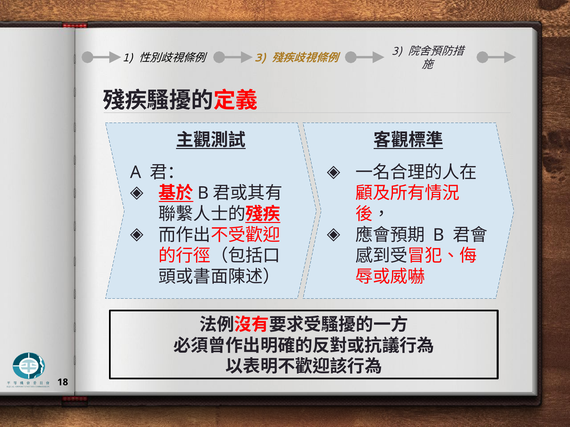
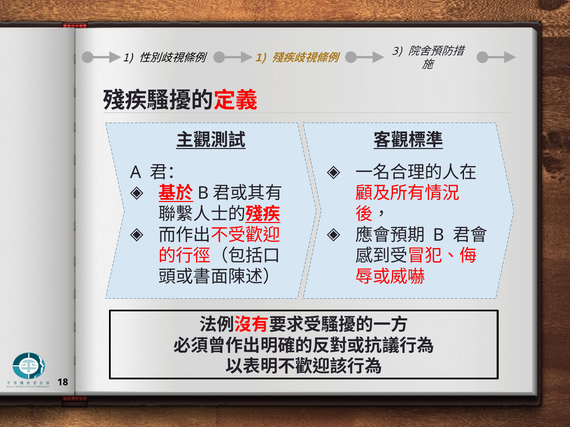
3 at (260, 58): 3 -> 1
